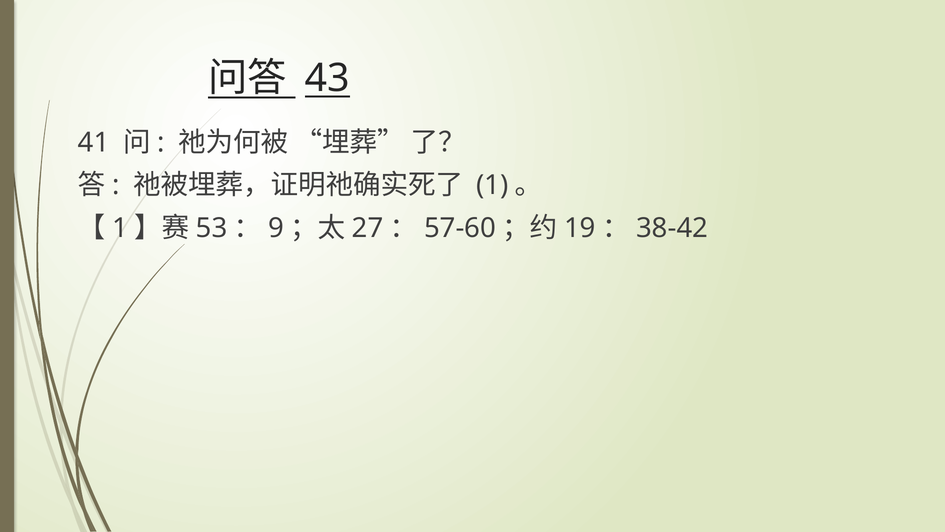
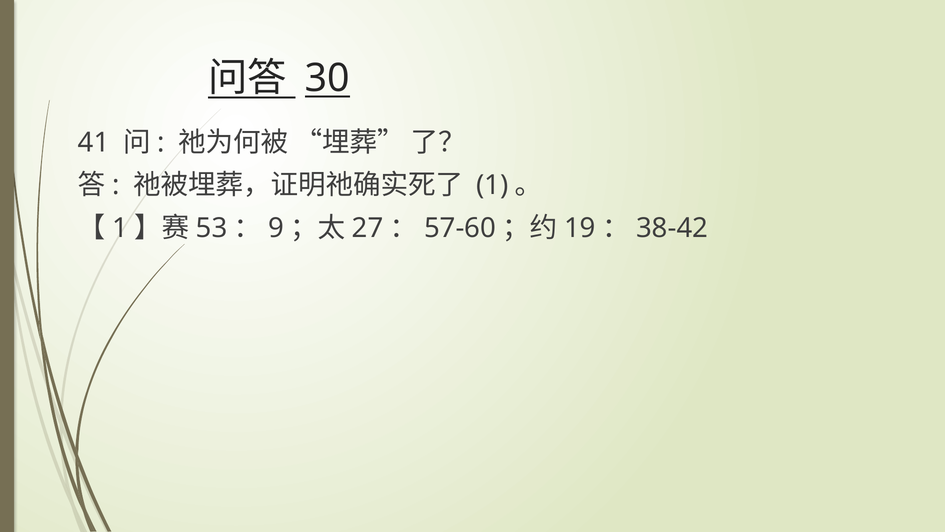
43: 43 -> 30
